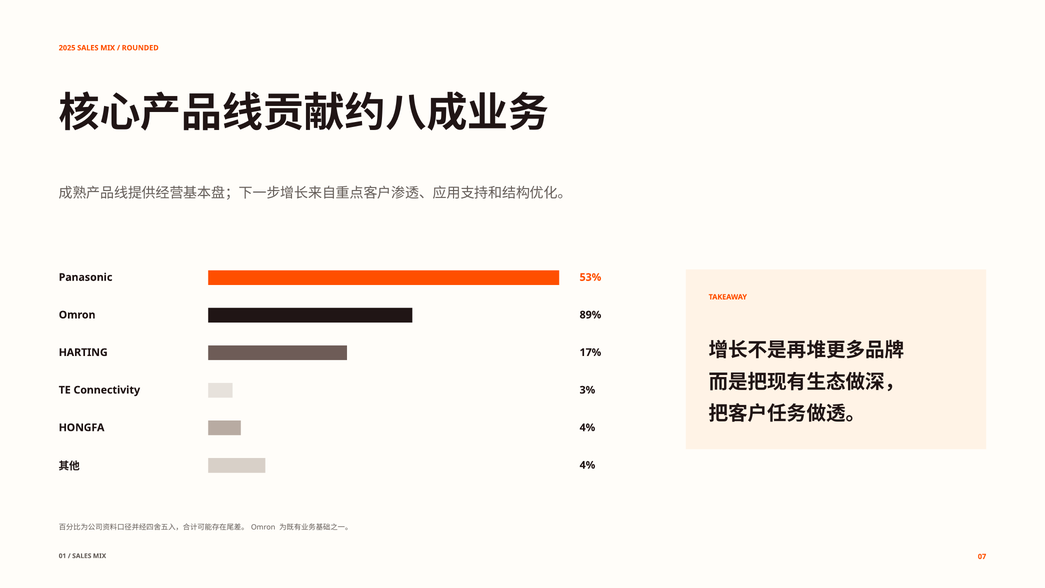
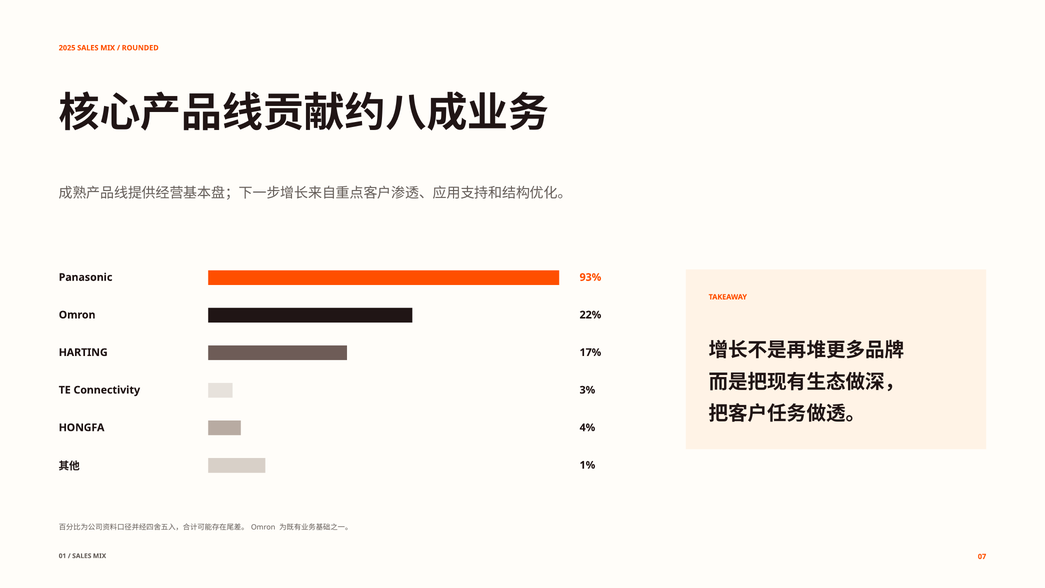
53%: 53% -> 93%
89%: 89% -> 22%
4% at (587, 465): 4% -> 1%
